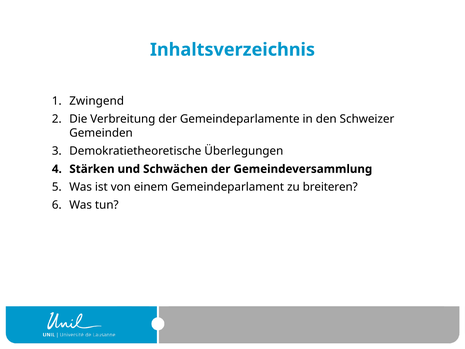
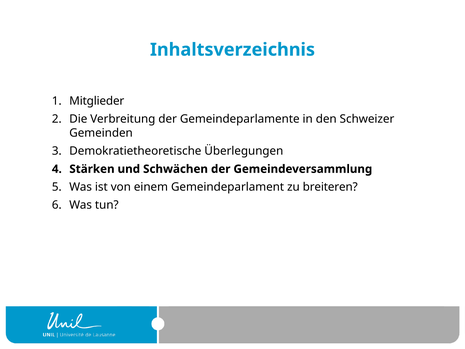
Zwingend: Zwingend -> Mitglieder
